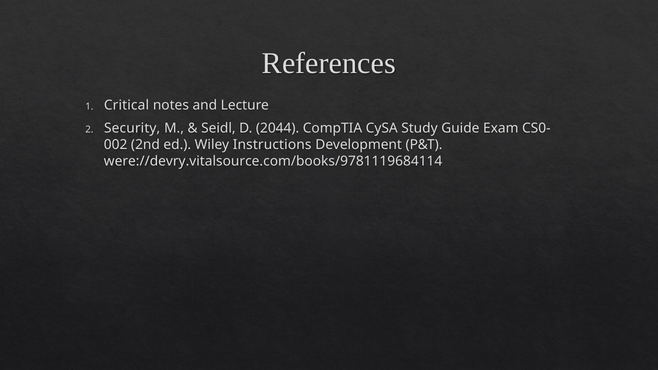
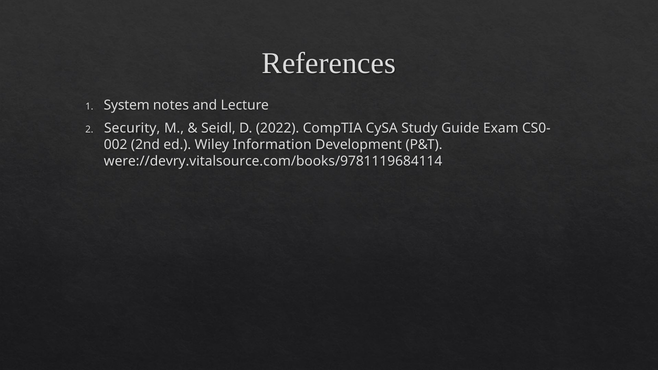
Critical: Critical -> System
2044: 2044 -> 2022
Instructions: Instructions -> Information
